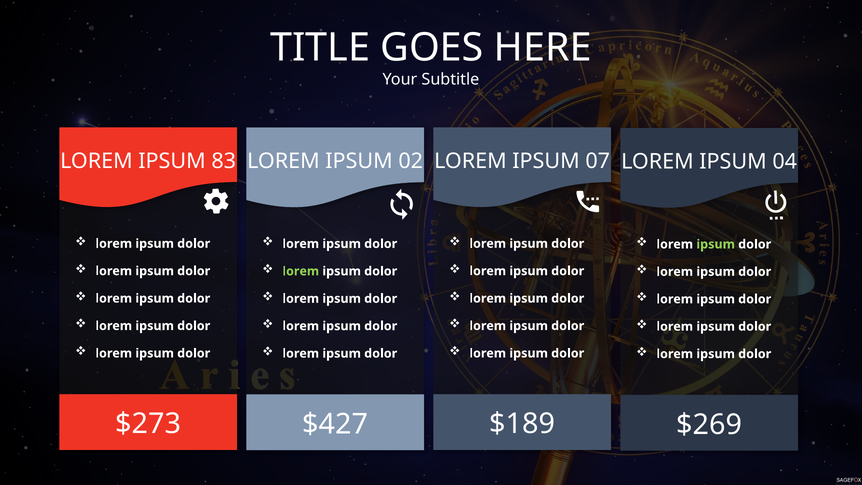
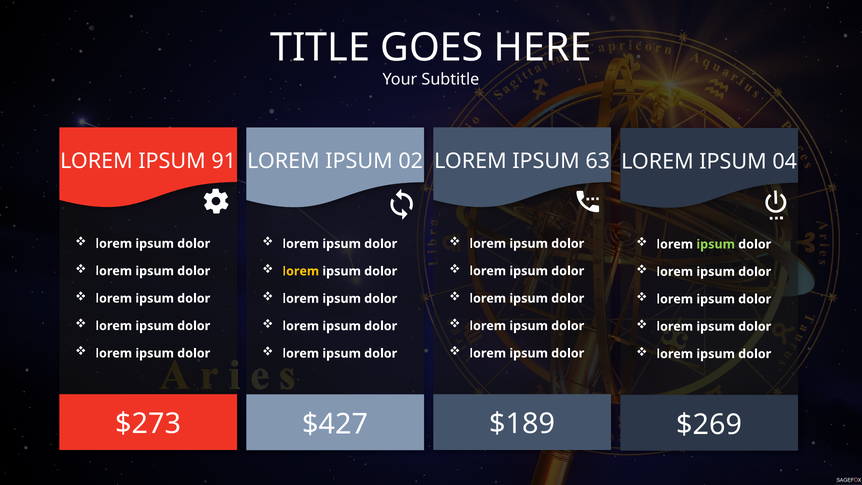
83: 83 -> 91
07: 07 -> 63
lorem at (301, 271) colour: light green -> yellow
